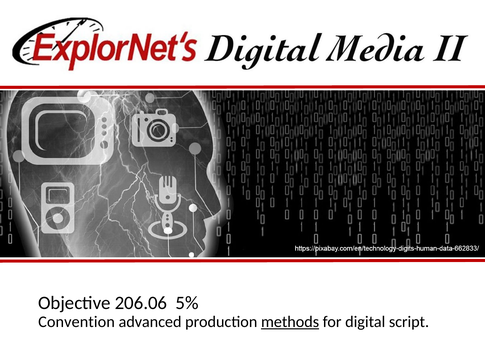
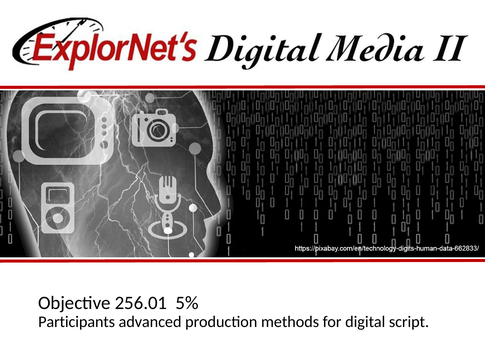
206.06: 206.06 -> 256.01
Convention: Convention -> Participants
methods underline: present -> none
